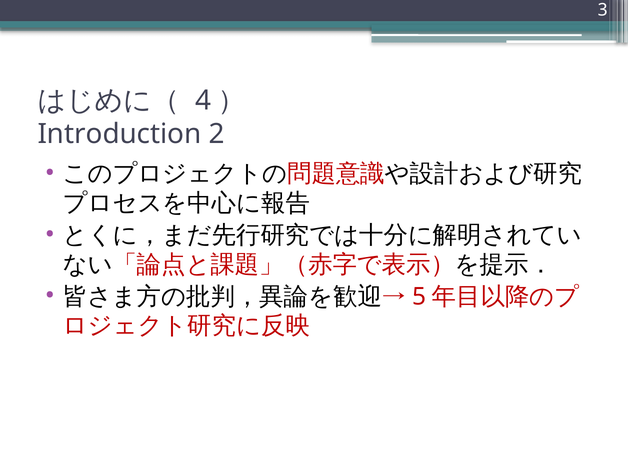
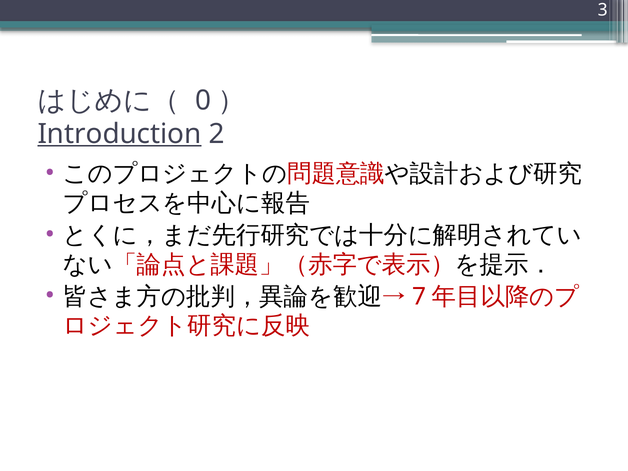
4: 4 -> 0
Introduction underline: none -> present
5: 5 -> 7
